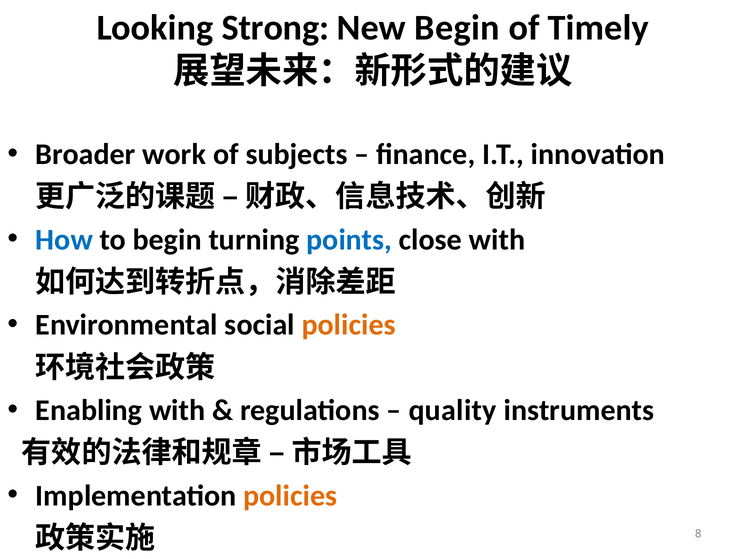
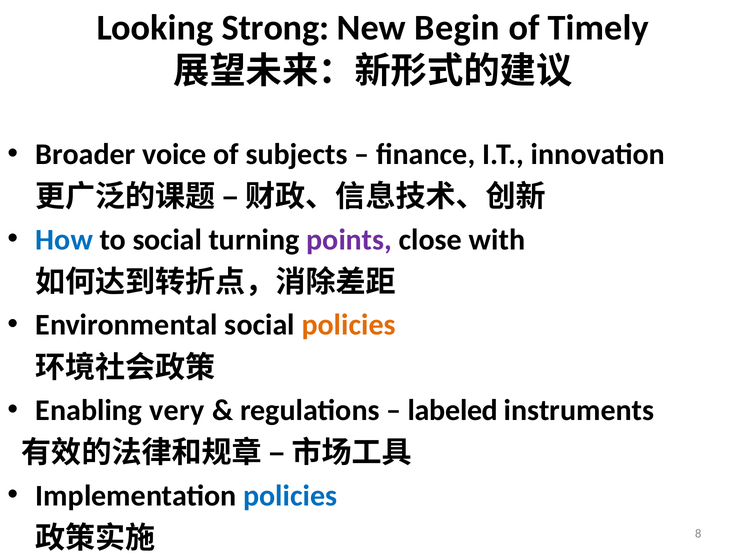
work: work -> voice
to begin: begin -> social
points colour: blue -> purple
Enabling with: with -> very
quality: quality -> labeled
policies at (290, 496) colour: orange -> blue
